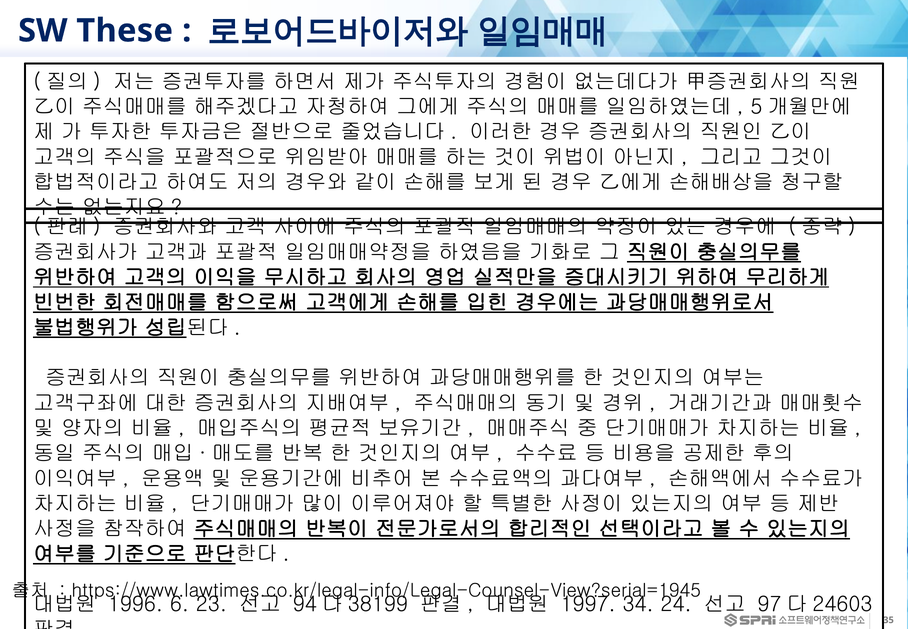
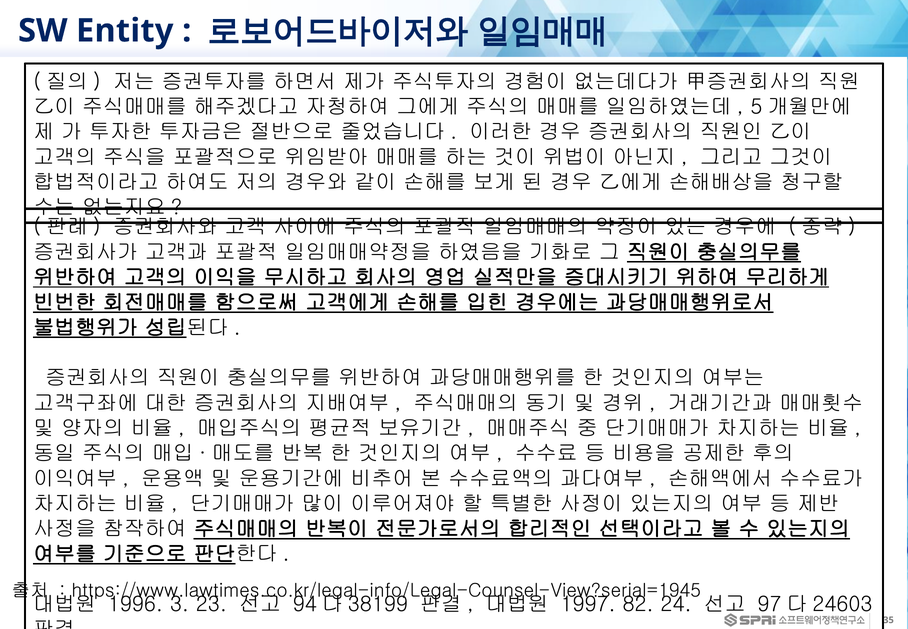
These: These -> Entity
6: 6 -> 3
34: 34 -> 82
